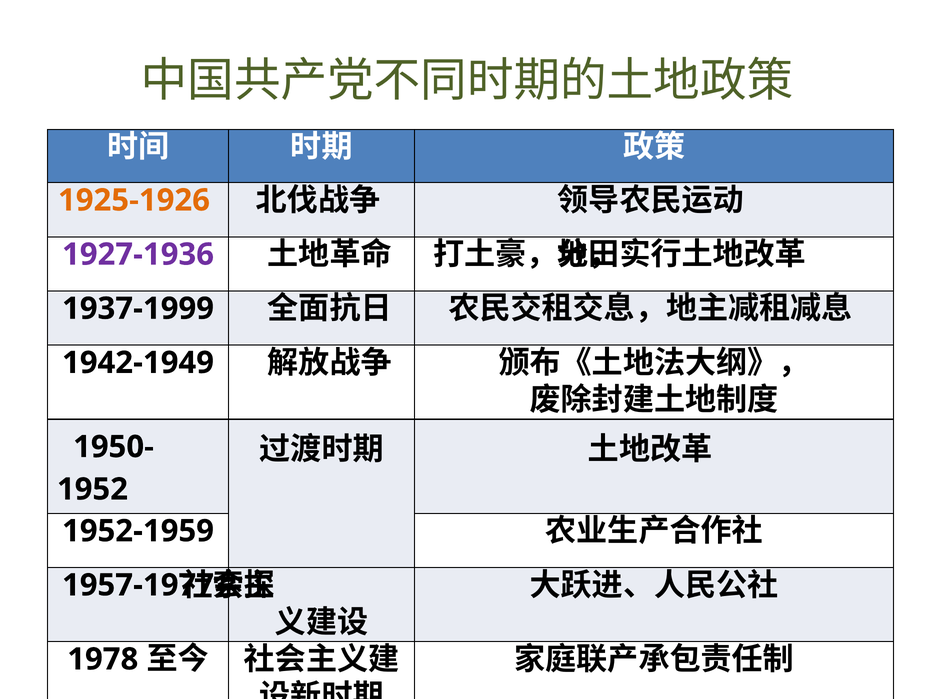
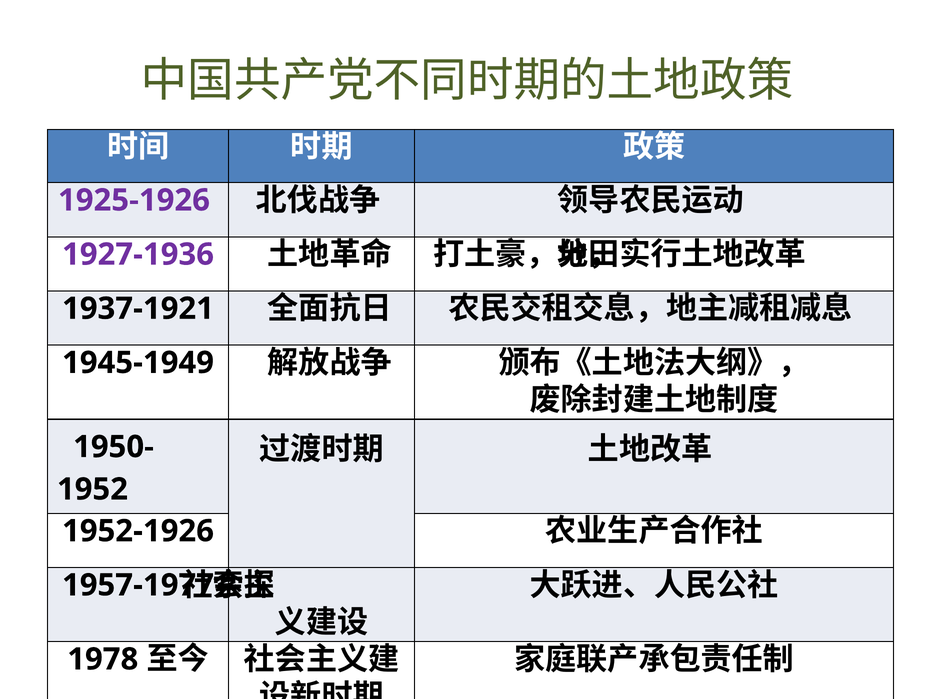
1925-1926 colour: orange -> purple
1937-1999: 1937-1999 -> 1937-1921
1942-1949: 1942-1949 -> 1945-1949
1952-1959: 1952-1959 -> 1952-1926
